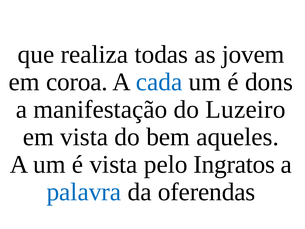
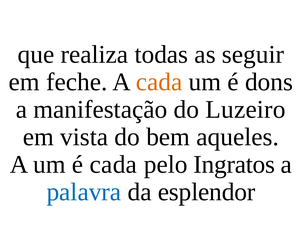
jovem: jovem -> seguir
coroa: coroa -> feche
cada at (159, 82) colour: blue -> orange
é vista: vista -> cada
oferendas: oferendas -> esplendor
